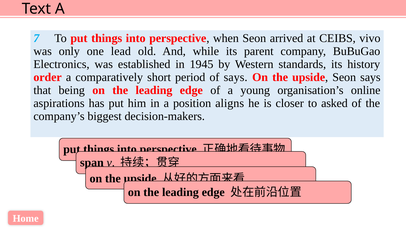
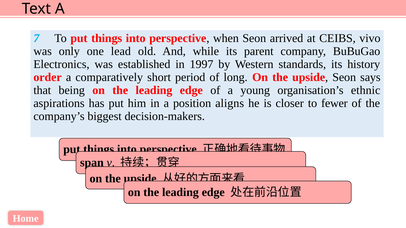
1945: 1945 -> 1997
of says: says -> long
online: online -> ethnic
asked: asked -> fewer
